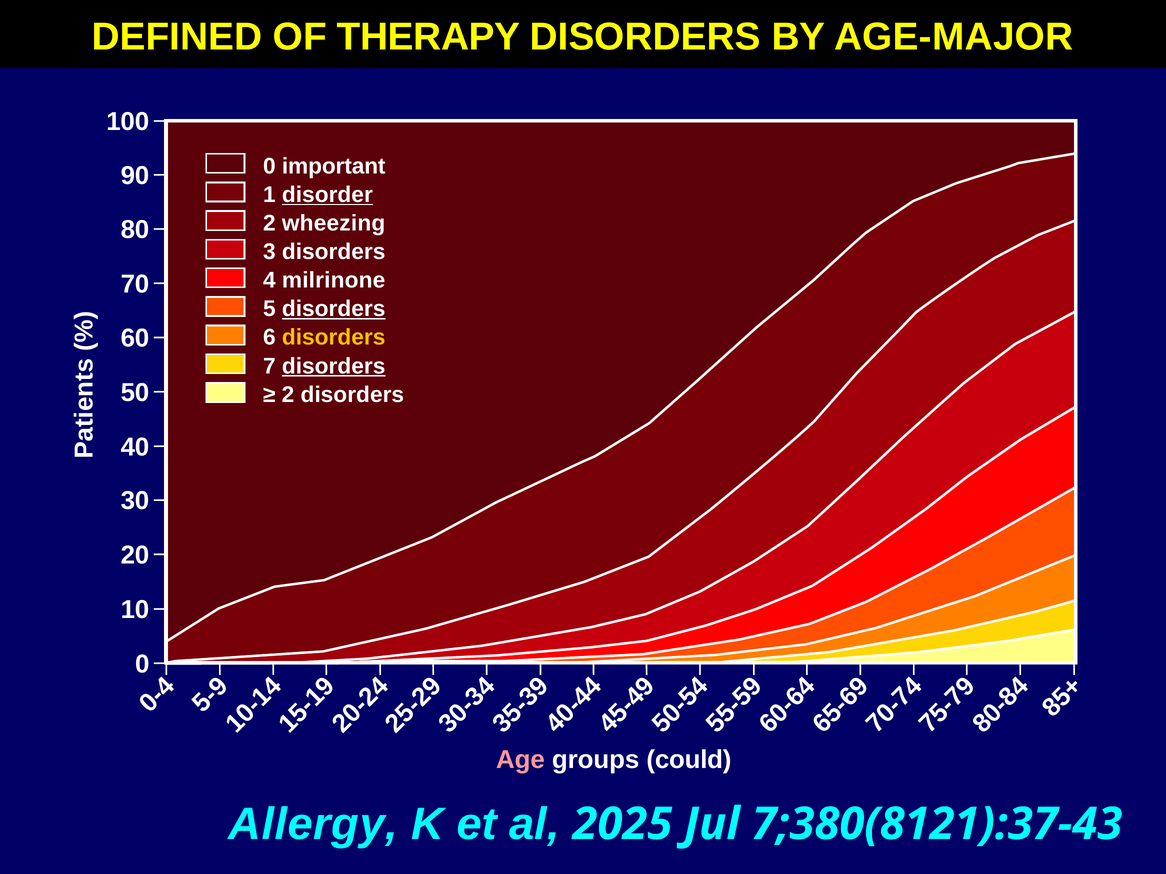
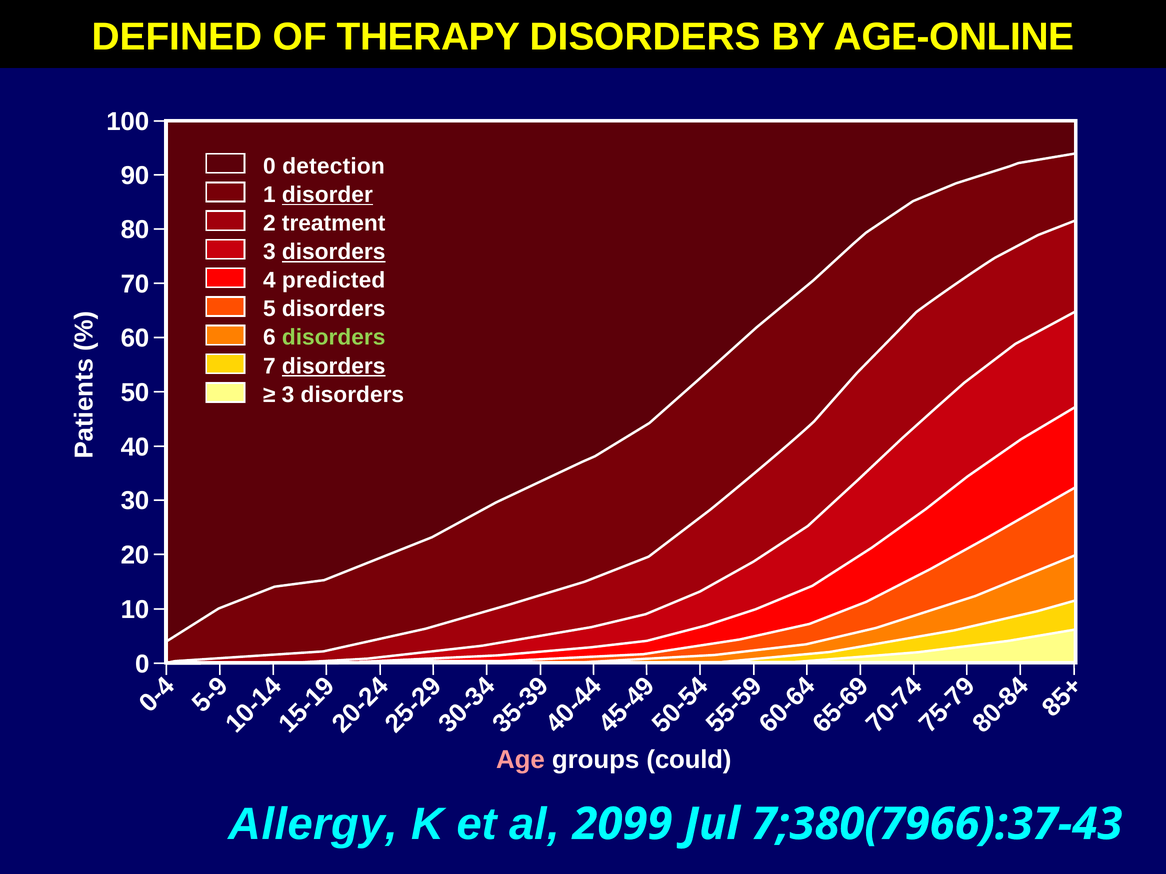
AGE-MAJOR: AGE-MAJOR -> AGE-ONLINE
important: important -> detection
wheezing: wheezing -> treatment
disorders at (334, 252) underline: none -> present
milrinone: milrinone -> predicted
disorders at (334, 309) underline: present -> none
disorders at (334, 338) colour: yellow -> light green
2 at (288, 395): 2 -> 3
2025: 2025 -> 2099
7;380(8121):37-43: 7;380(8121):37-43 -> 7;380(7966):37-43
